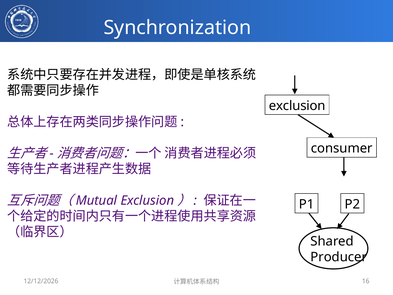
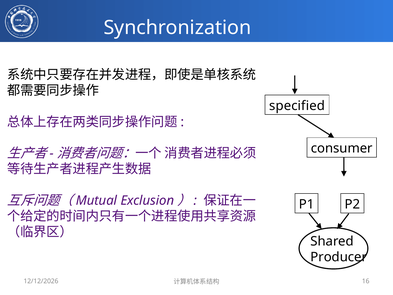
exclusion at (297, 106): exclusion -> specified
